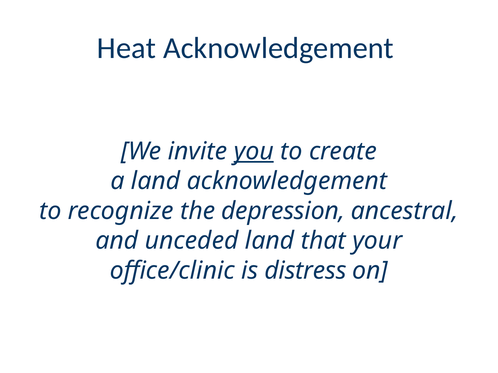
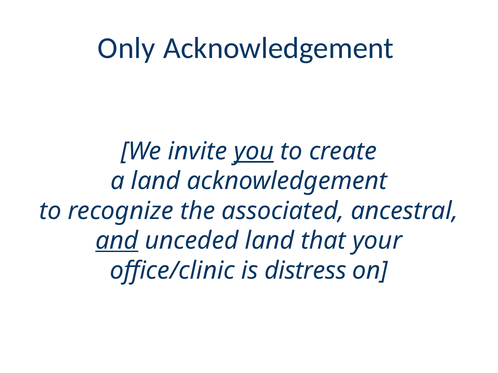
Heat: Heat -> Only
depression: depression -> associated
and underline: none -> present
